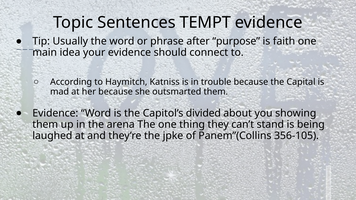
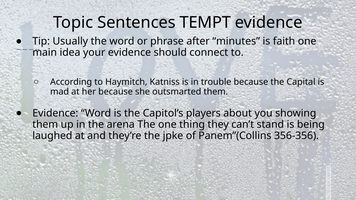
purpose: purpose -> minutes
divided: divided -> players
356-105: 356-105 -> 356-356
